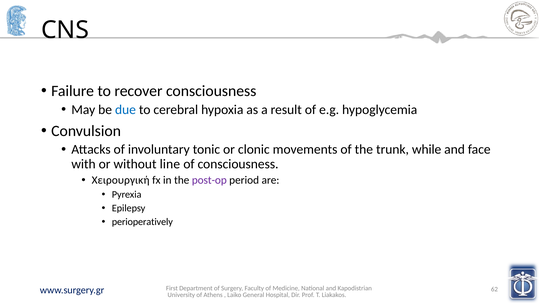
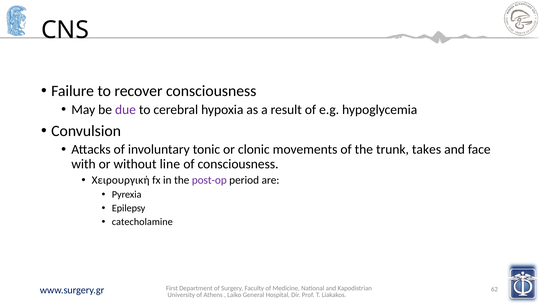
due colour: blue -> purple
while: while -> takes
perioperatively: perioperatively -> catecholamine
